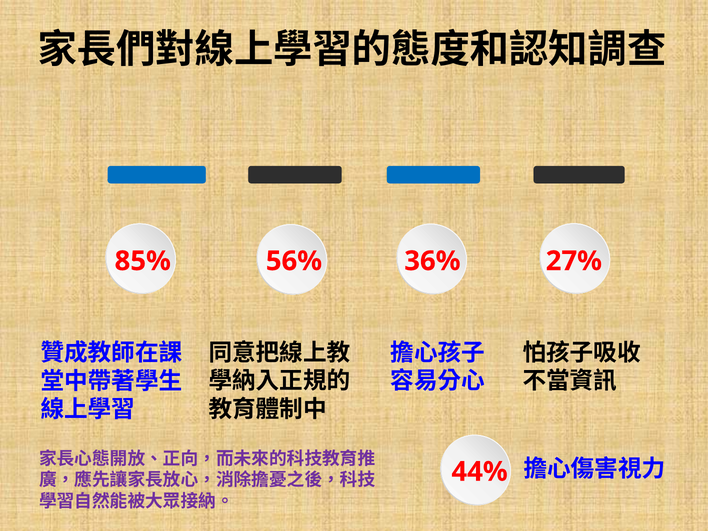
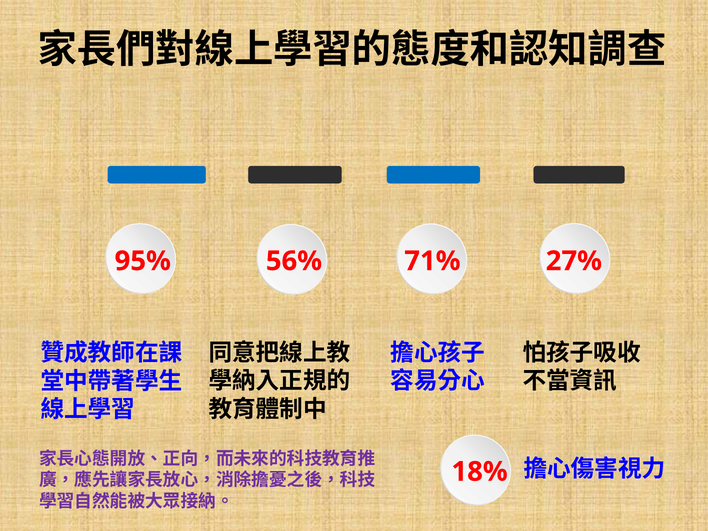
85%: 85% -> 95%
36%: 36% -> 71%
44%: 44% -> 18%
